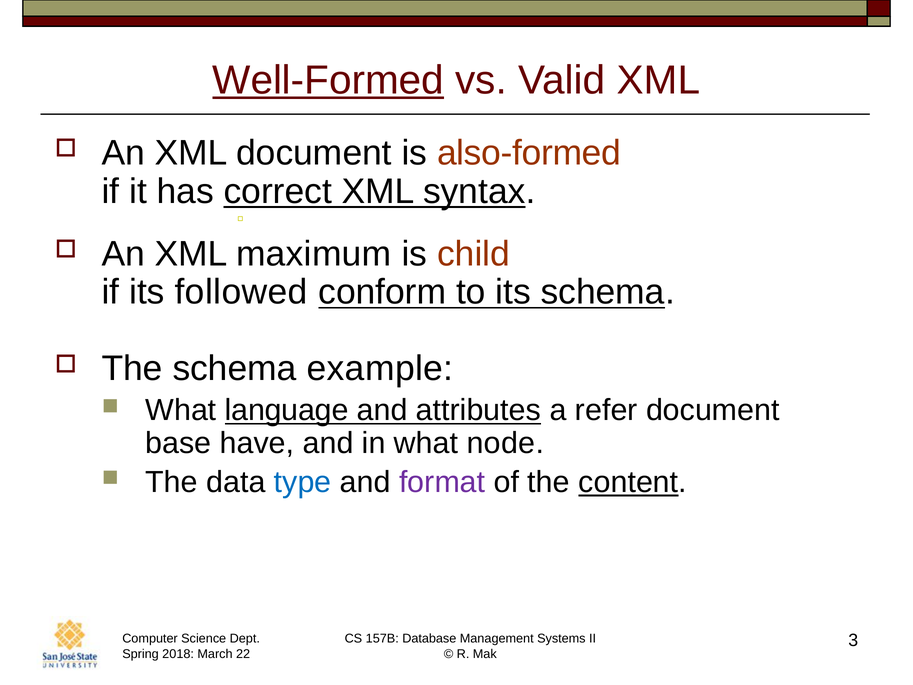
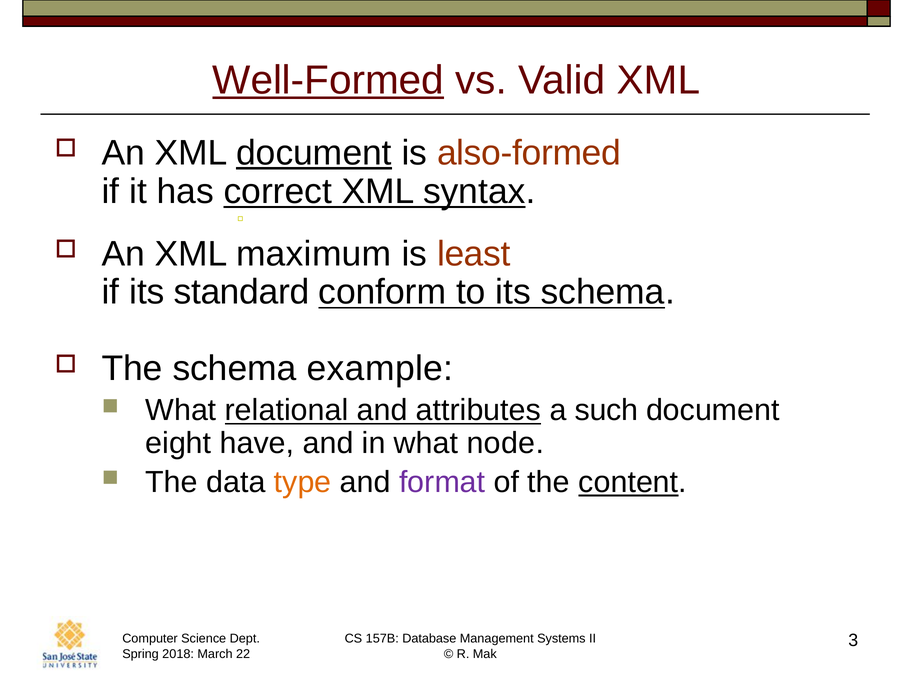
document at (314, 153) underline: none -> present
child: child -> least
followed: followed -> standard
language: language -> relational
refer: refer -> such
base: base -> eight
type colour: blue -> orange
